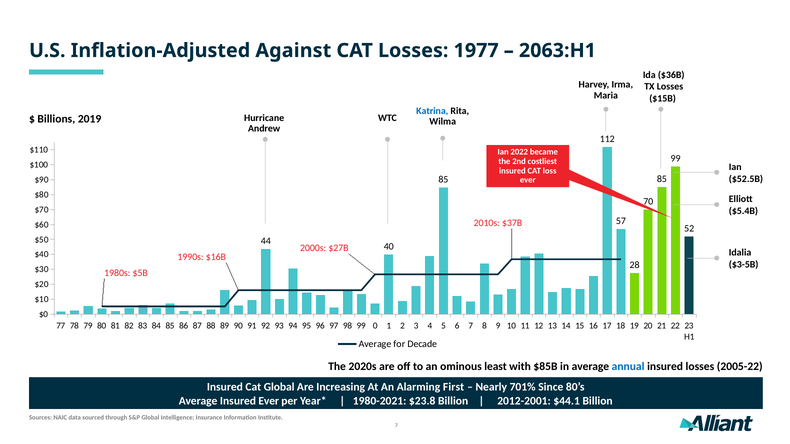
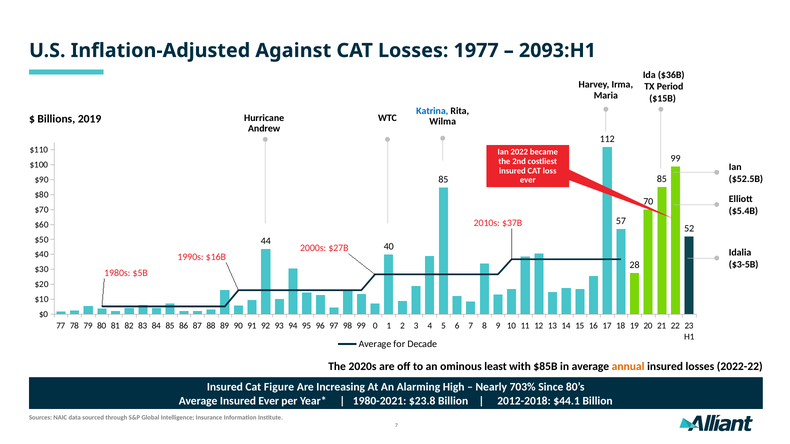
2063:H1: 2063:H1 -> 2093:H1
TX Losses: Losses -> Period
annual colour: blue -> orange
2005-22: 2005-22 -> 2022-22
Cat Global: Global -> Figure
First: First -> High
701%: 701% -> 703%
2012-2001: 2012-2001 -> 2012-2018
